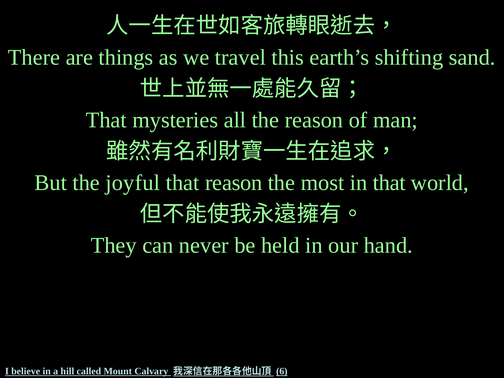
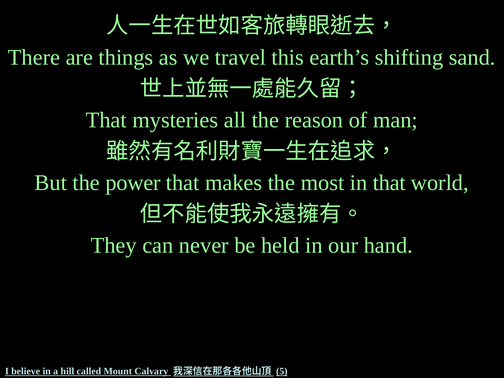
joyful: joyful -> power
that reason: reason -> makes
6: 6 -> 5
